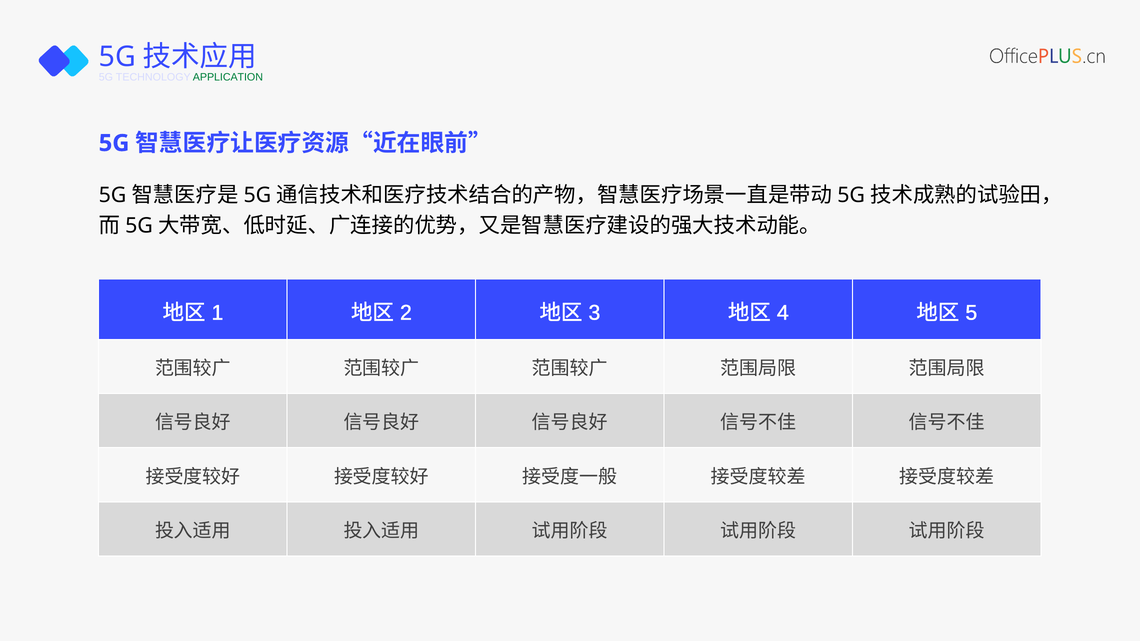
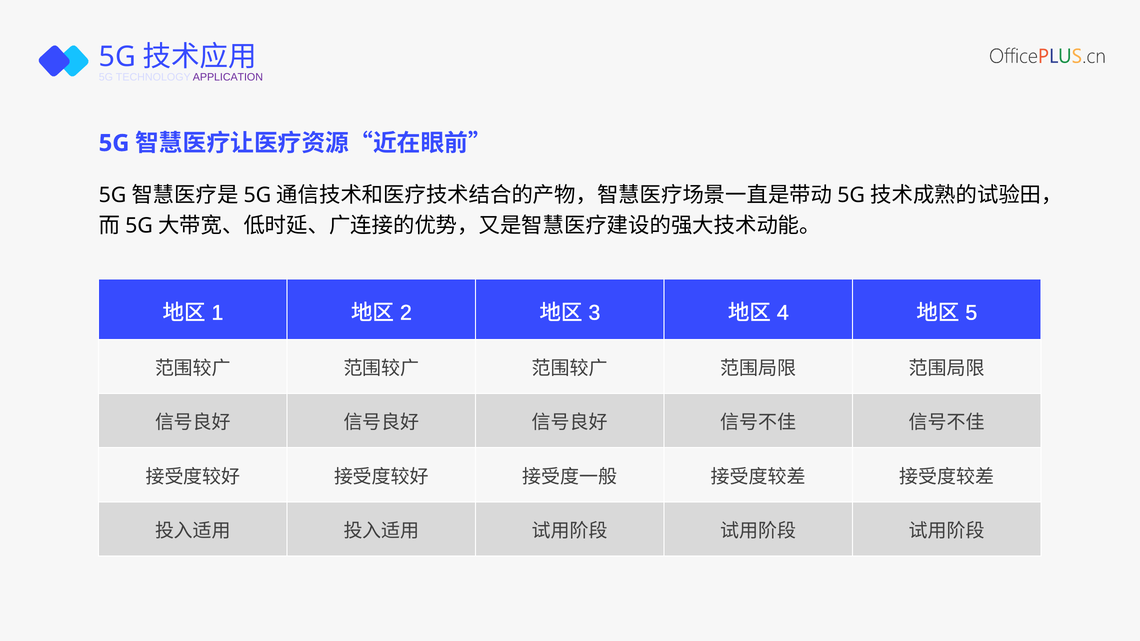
APPLICATION colour: green -> purple
